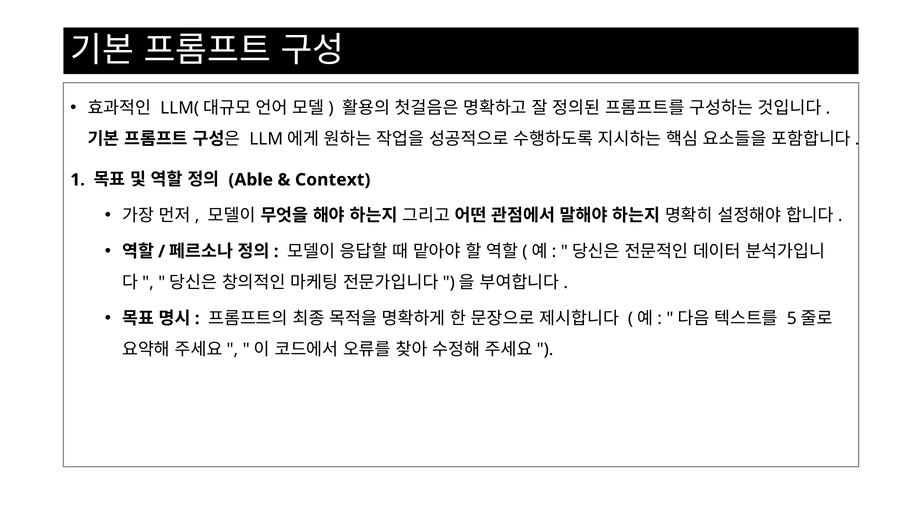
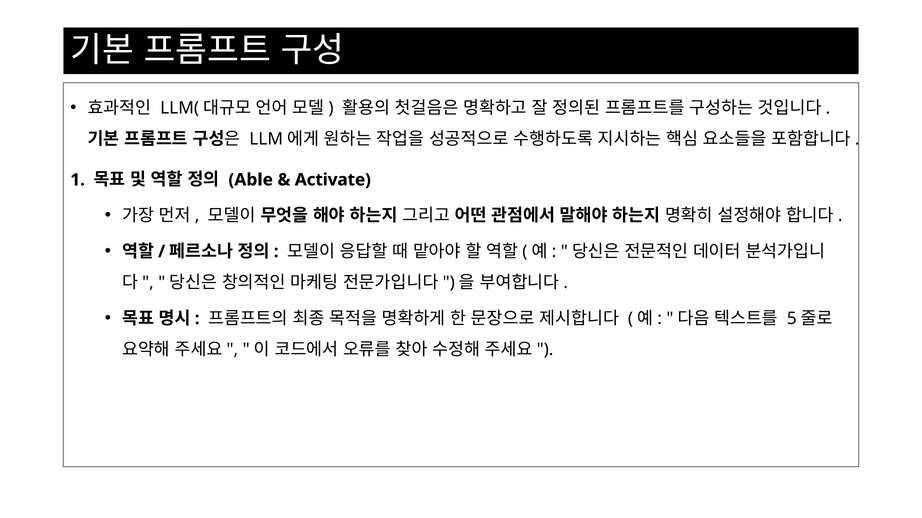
Context: Context -> Activate
